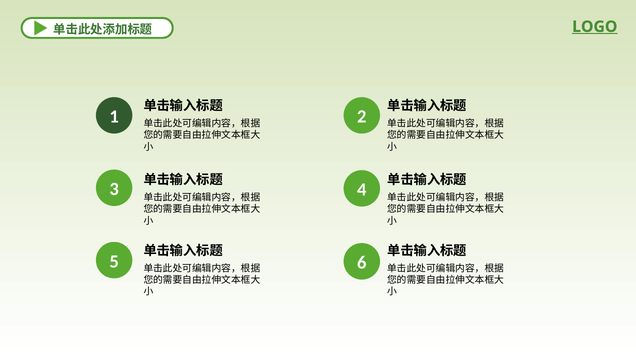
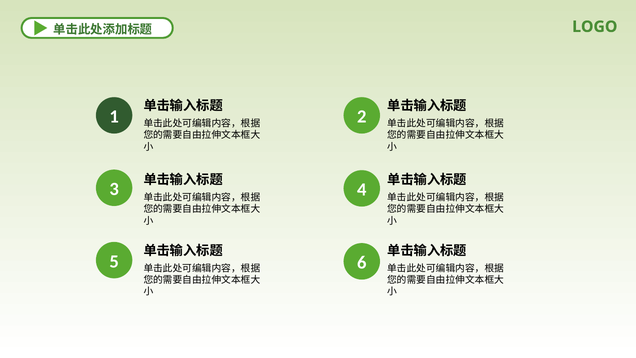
LOGO underline: present -> none
